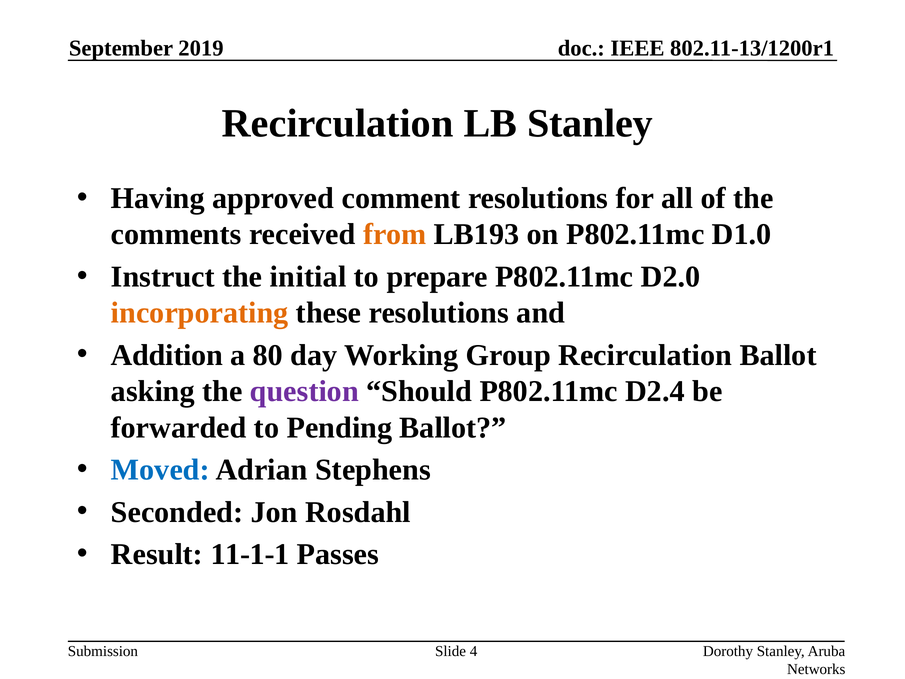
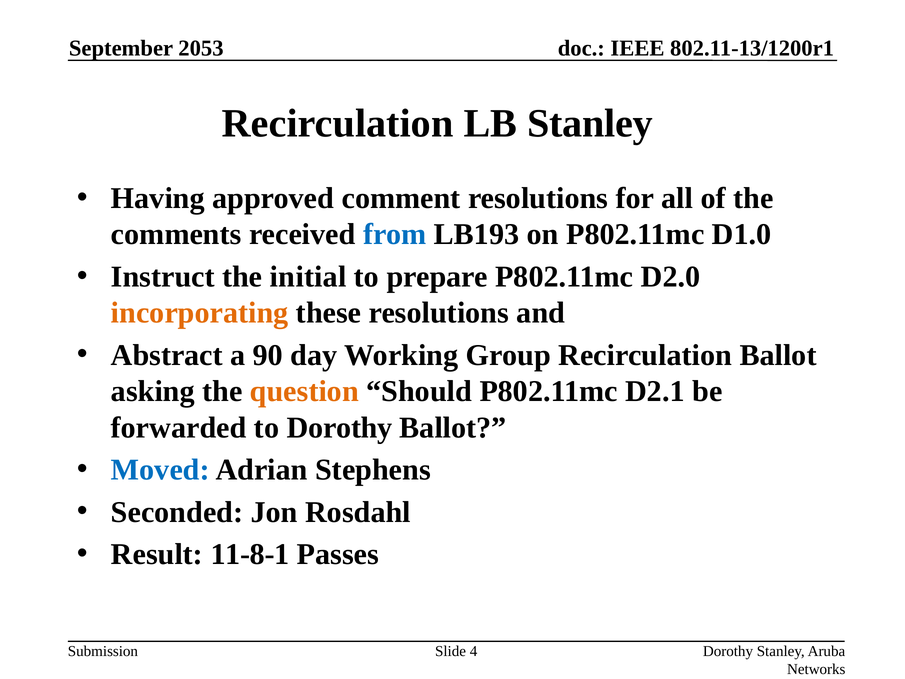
2019: 2019 -> 2053
from colour: orange -> blue
Addition: Addition -> Abstract
80: 80 -> 90
question colour: purple -> orange
D2.4: D2.4 -> D2.1
to Pending: Pending -> Dorothy
11-1-1: 11-1-1 -> 11-8-1
